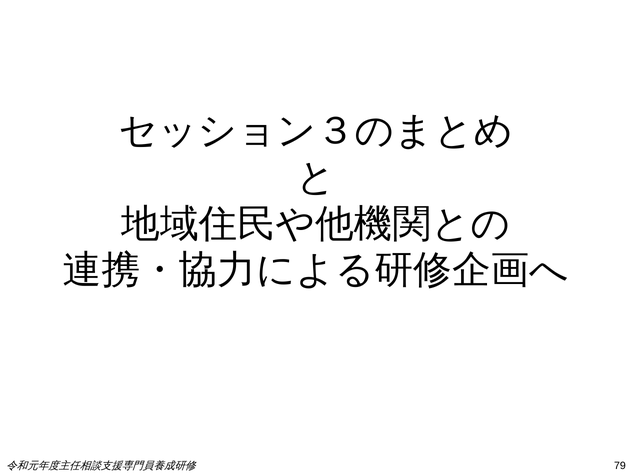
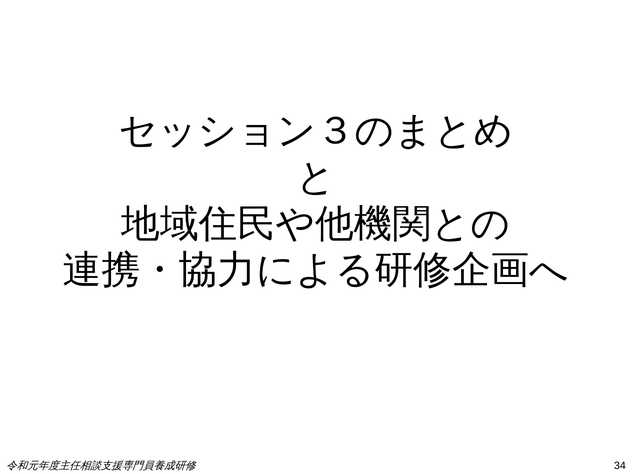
79: 79 -> 34
